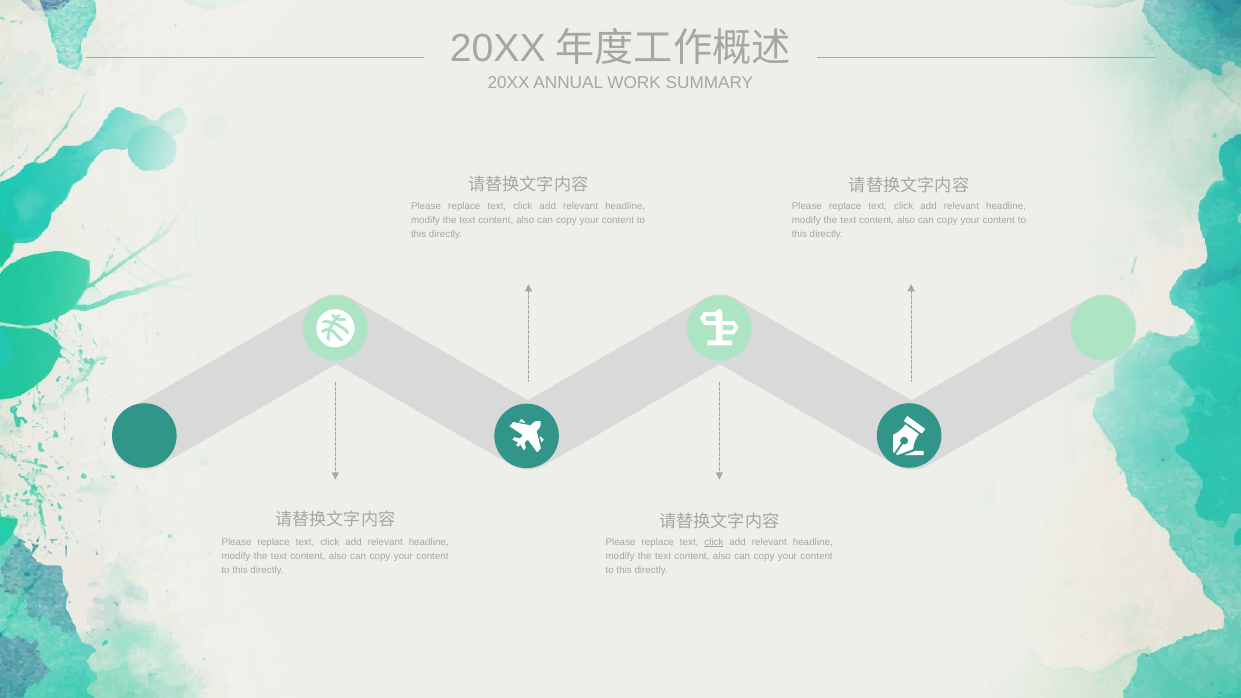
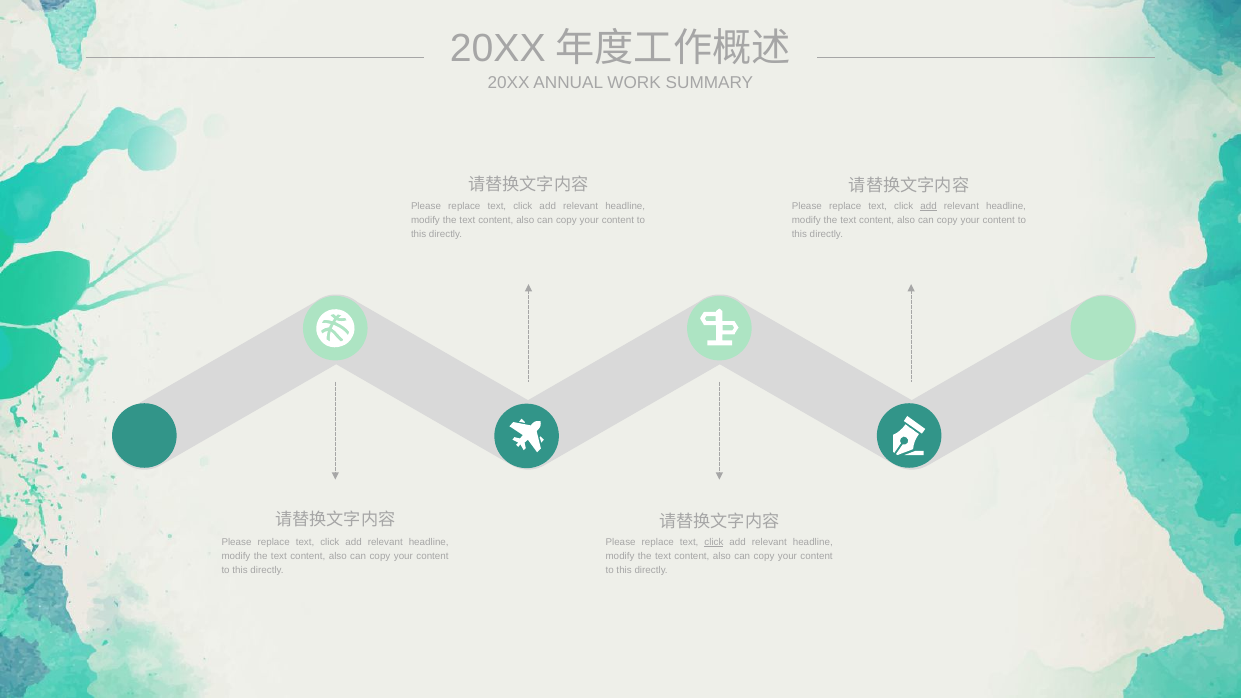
add at (929, 207) underline: none -> present
